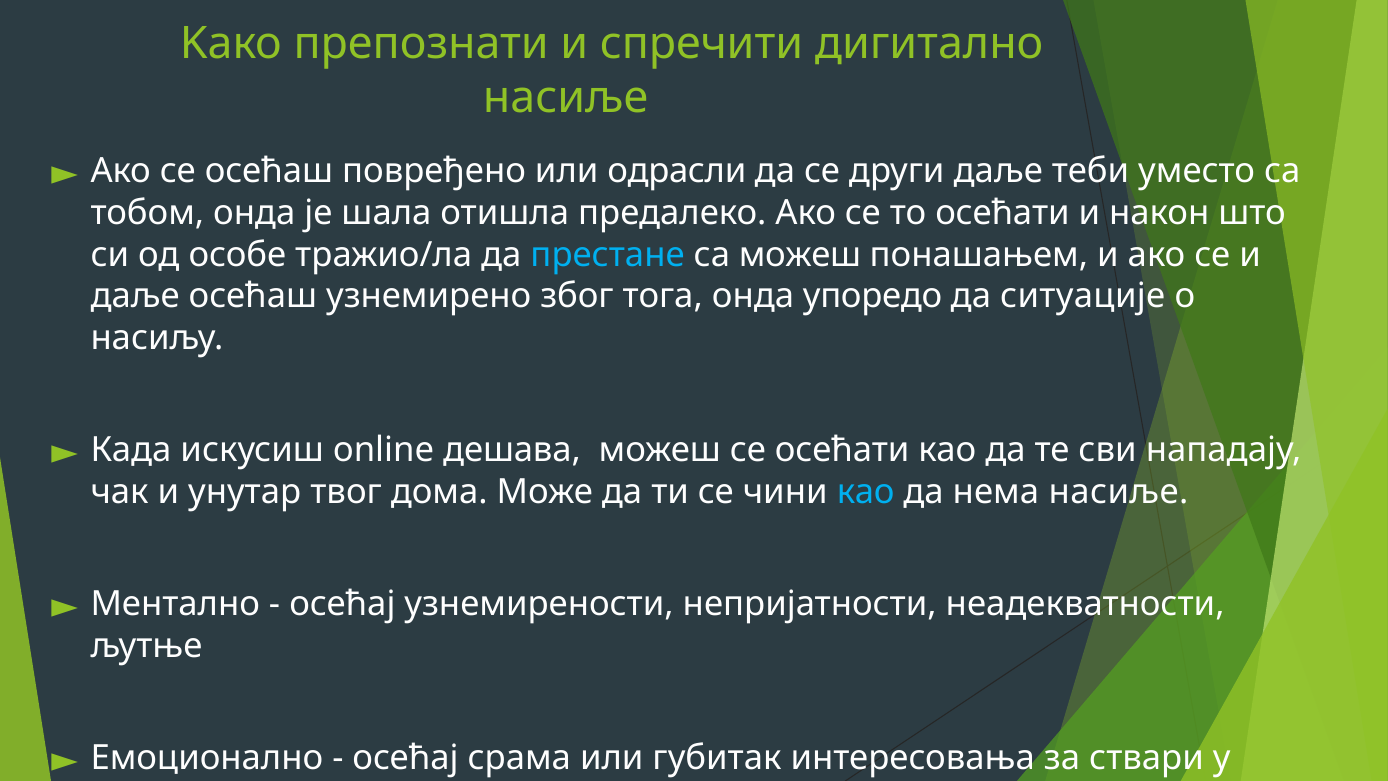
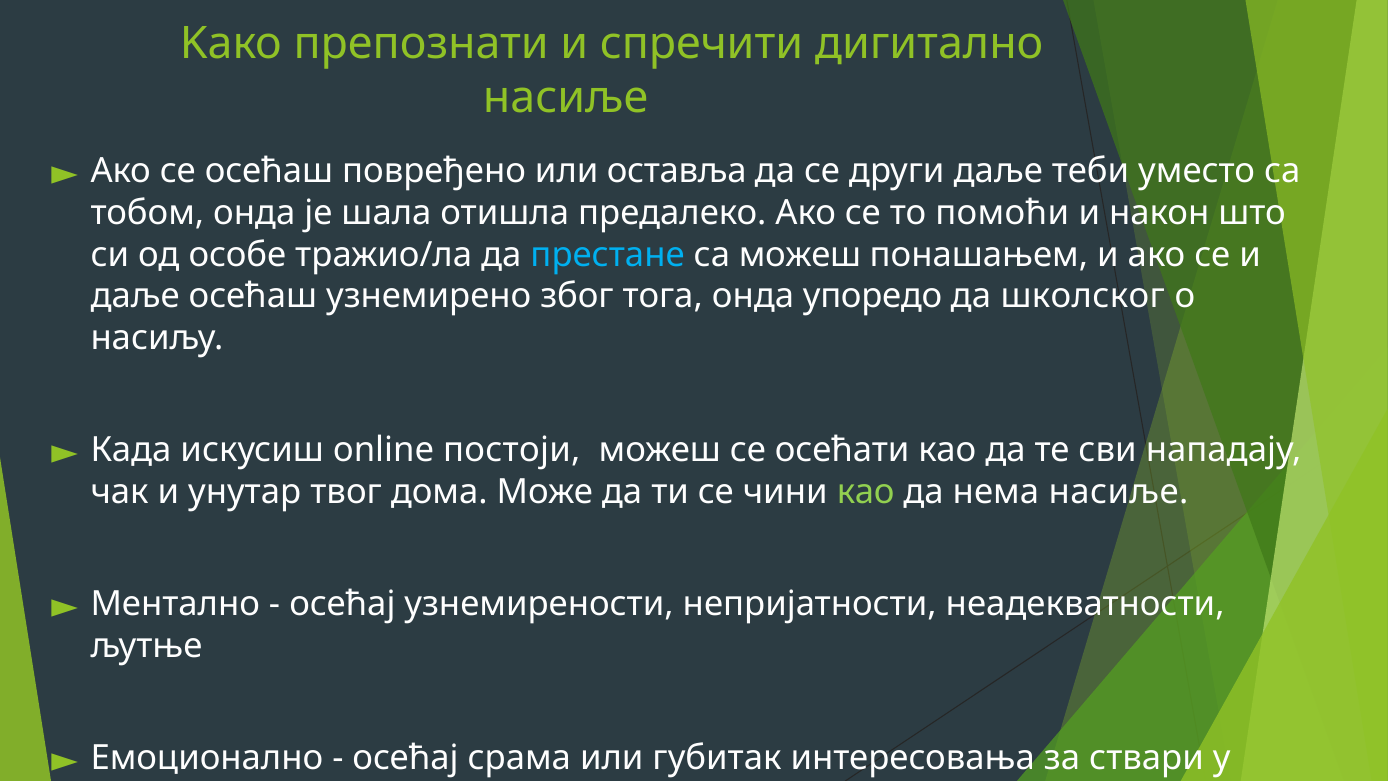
одрасли: одрасли -> оставља
то осећати: осећати -> помоћи
ситуације: ситуације -> школског
дешава: дешава -> постоји
као at (866, 492) colour: light blue -> light green
